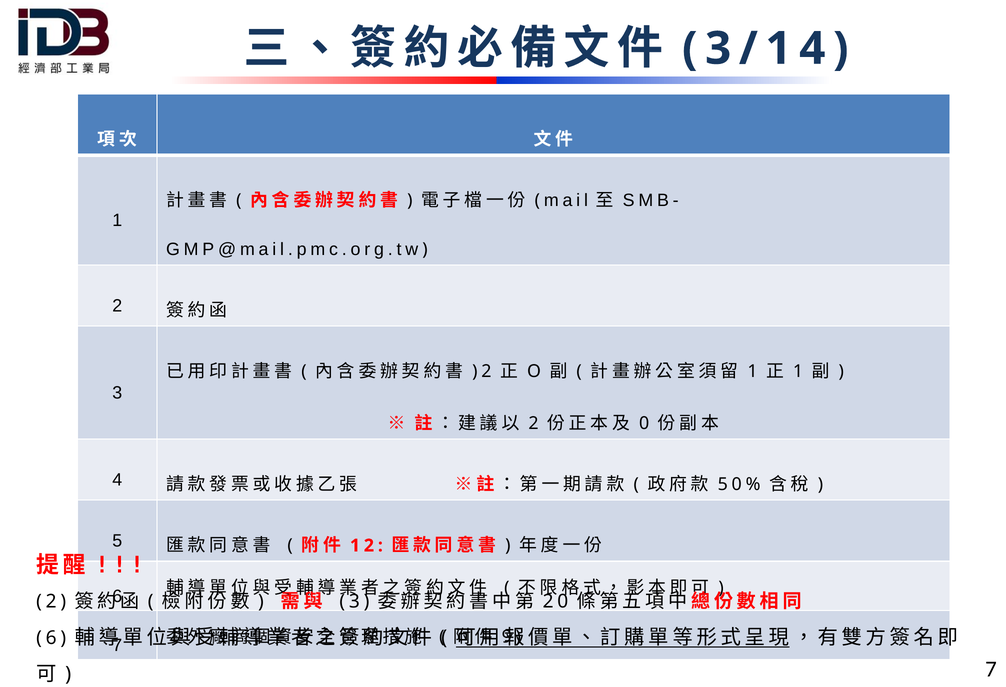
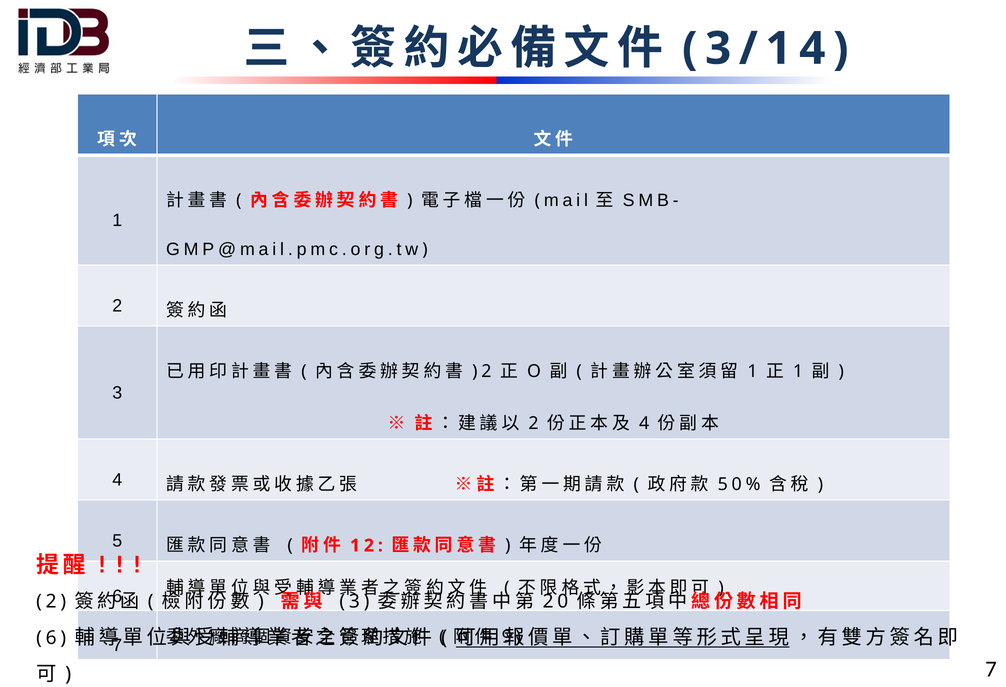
0 at (644, 423): 0 -> 4
